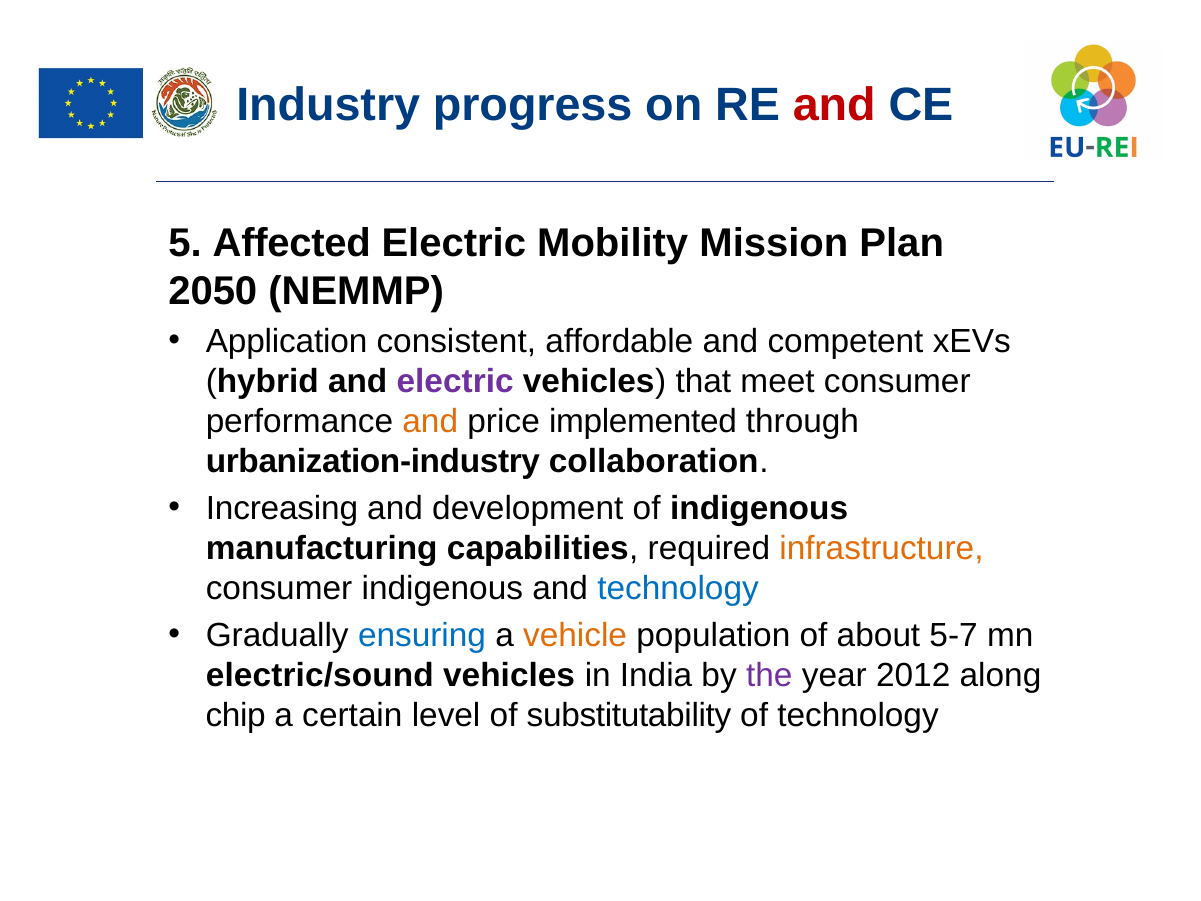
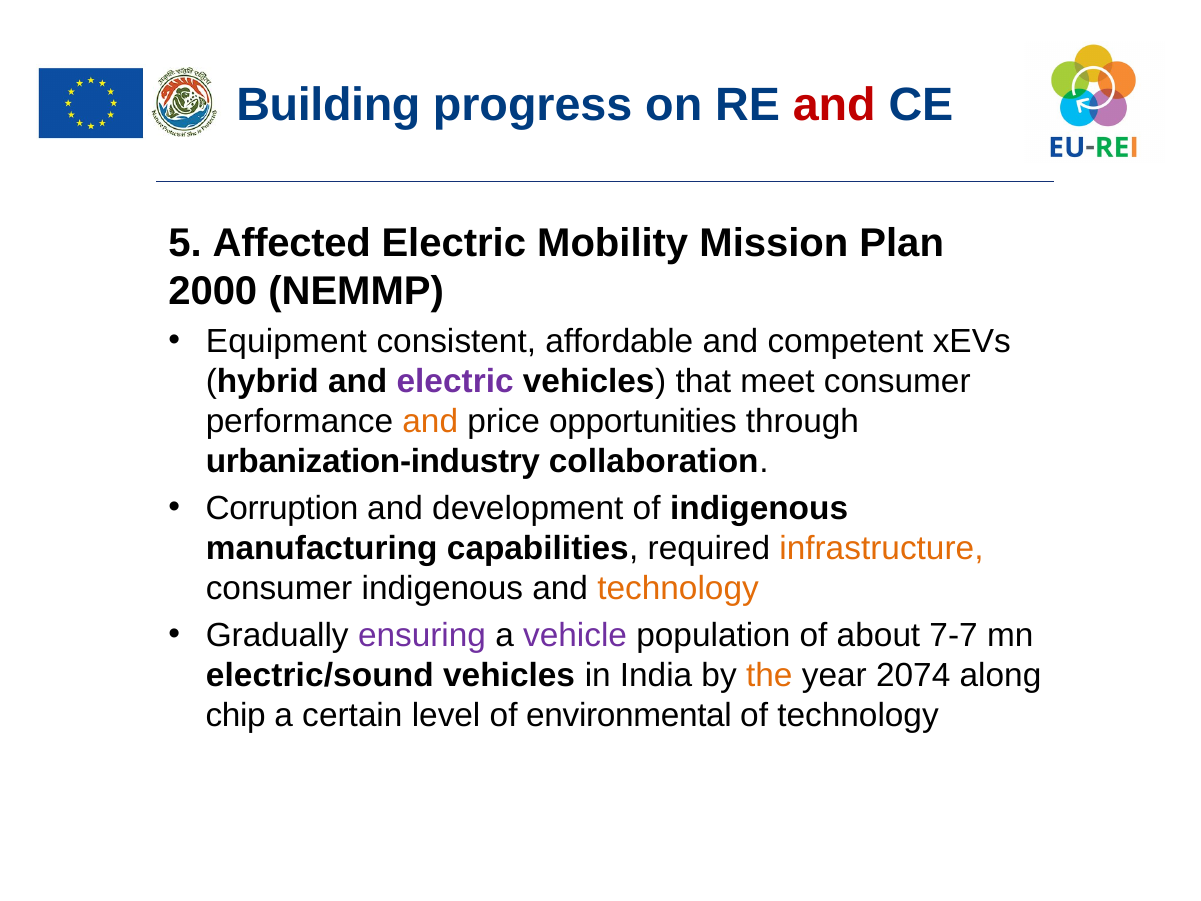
Industry: Industry -> Building
2050: 2050 -> 2000
Application: Application -> Equipment
implemented: implemented -> opportunities
Increasing: Increasing -> Corruption
technology at (678, 588) colour: blue -> orange
ensuring colour: blue -> purple
vehicle colour: orange -> purple
5-7: 5-7 -> 7-7
the colour: purple -> orange
2012: 2012 -> 2074
substitutability: substitutability -> environmental
